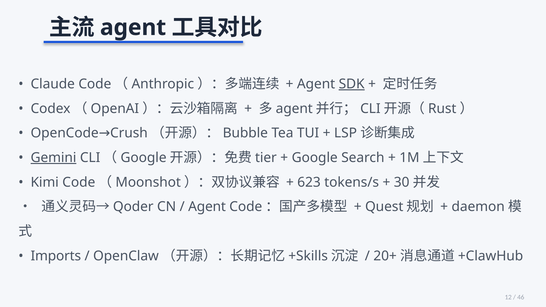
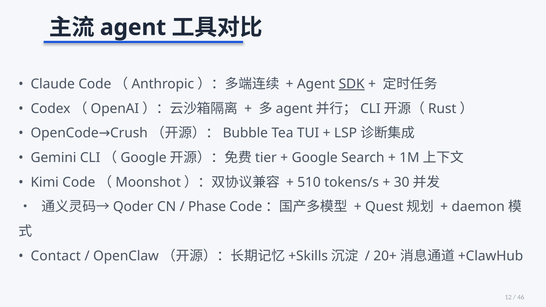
Gemini underline: present -> none
623: 623 -> 510
Agent at (207, 207): Agent -> Phase
Imports: Imports -> Contact
